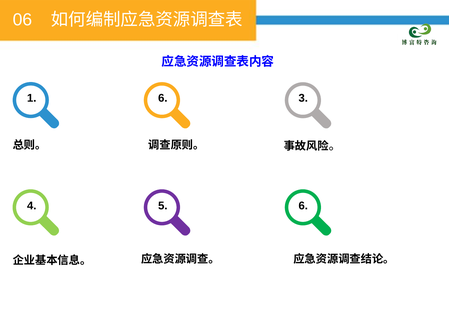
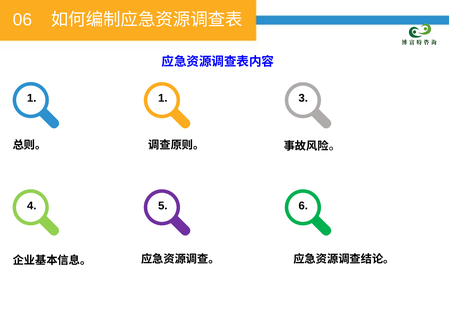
1 6: 6 -> 1
